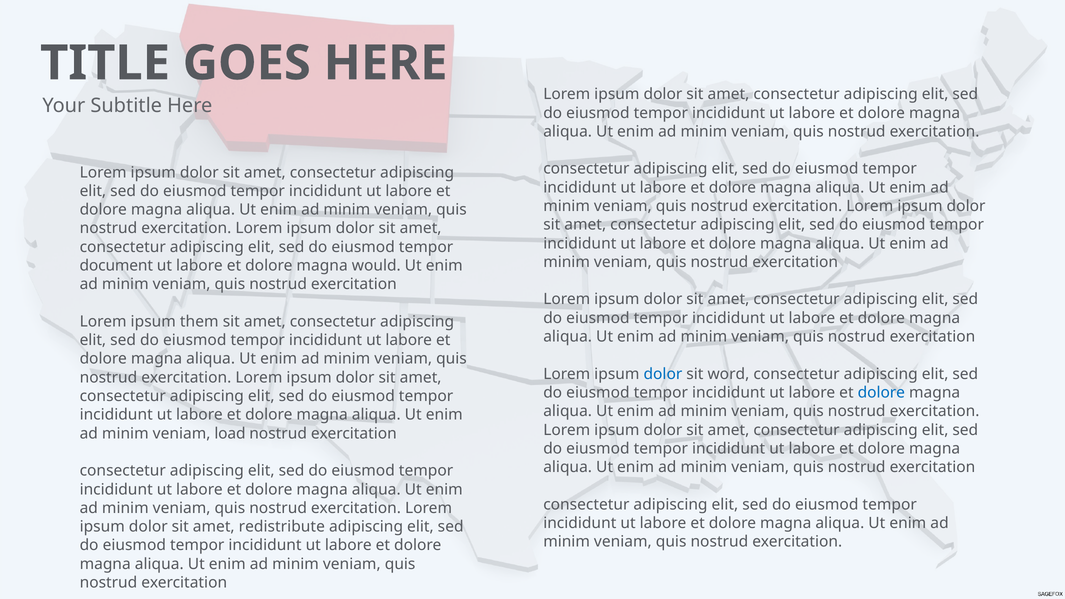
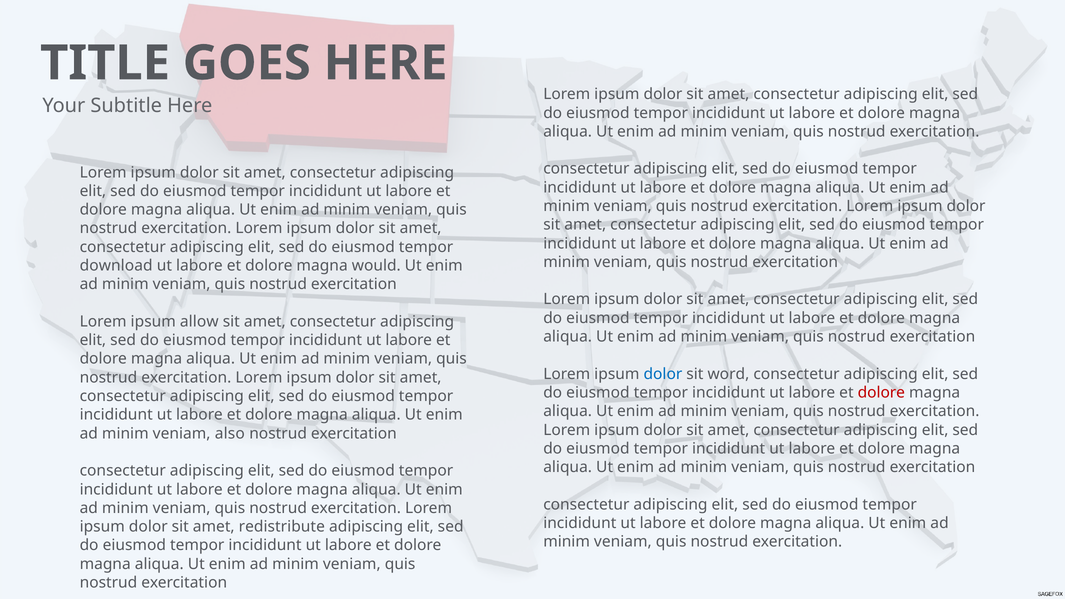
document: document -> download
them: them -> allow
dolore at (881, 393) colour: blue -> red
load: load -> also
